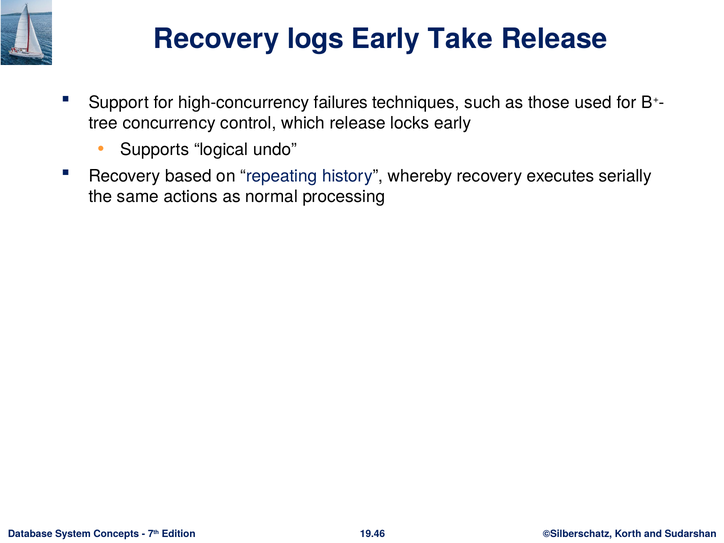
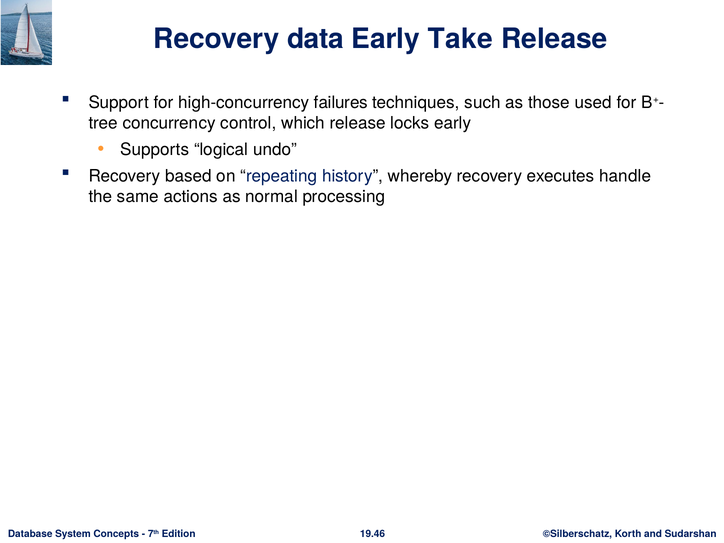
logs: logs -> data
serially: serially -> handle
